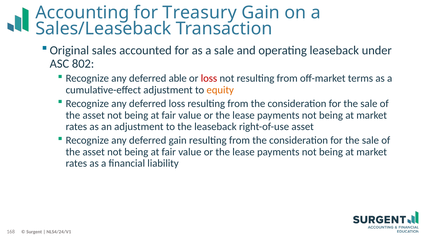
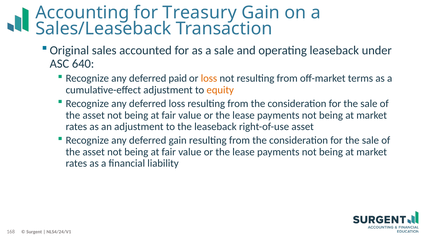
802: 802 -> 640
able: able -> paid
loss at (209, 78) colour: red -> orange
